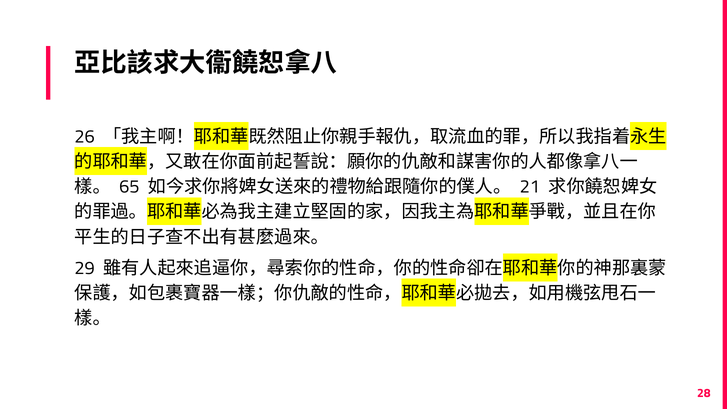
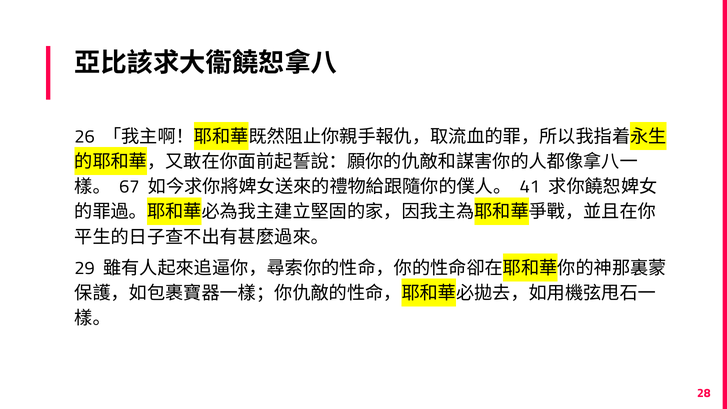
65: 65 -> 67
21: 21 -> 41
